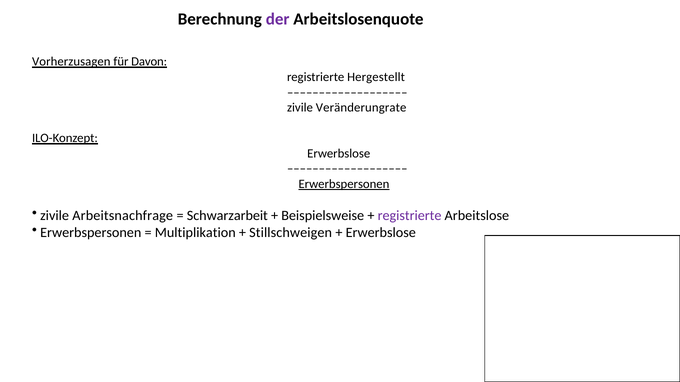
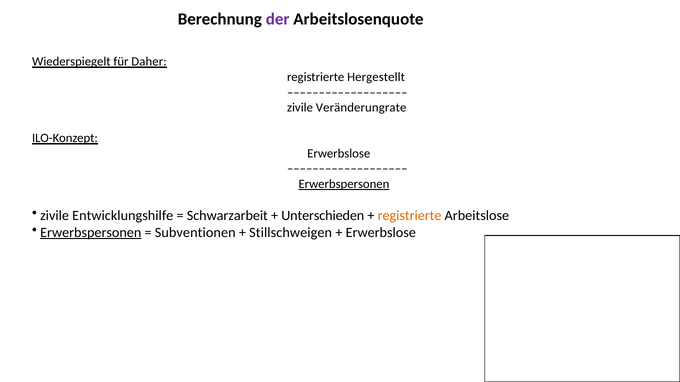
Vorherzusagen: Vorherzusagen -> Wiederspiegelt
Davon: Davon -> Daher
Arbeitsnachfrage: Arbeitsnachfrage -> Entwicklungshilfe
Beispielsweise: Beispielsweise -> Unterschieden
registrierte at (410, 216) colour: purple -> orange
Erwerbspersonen at (91, 233) underline: none -> present
Multiplikation: Multiplikation -> Subventionen
